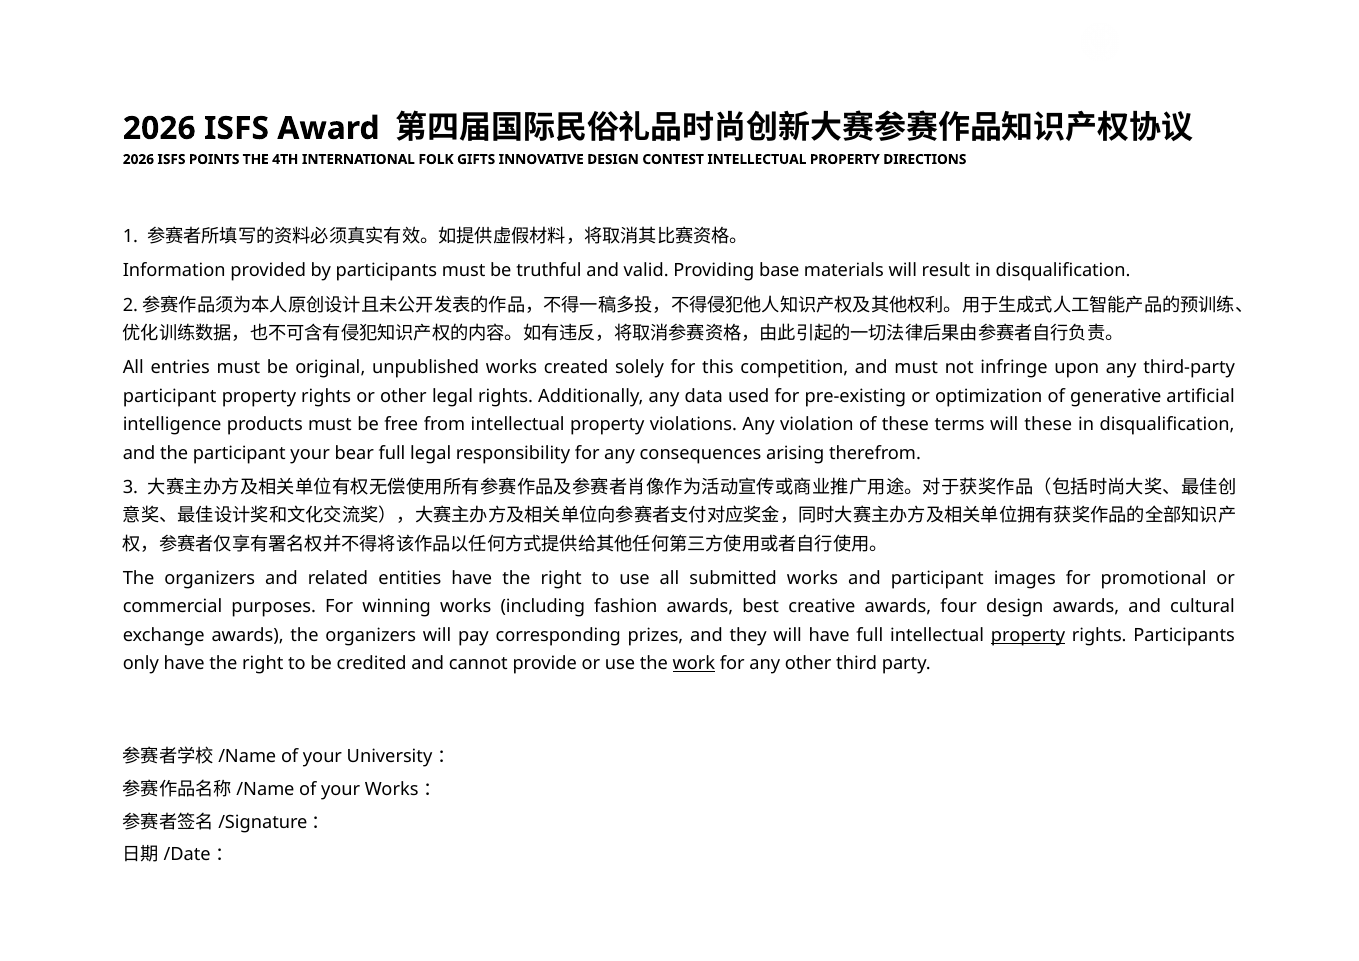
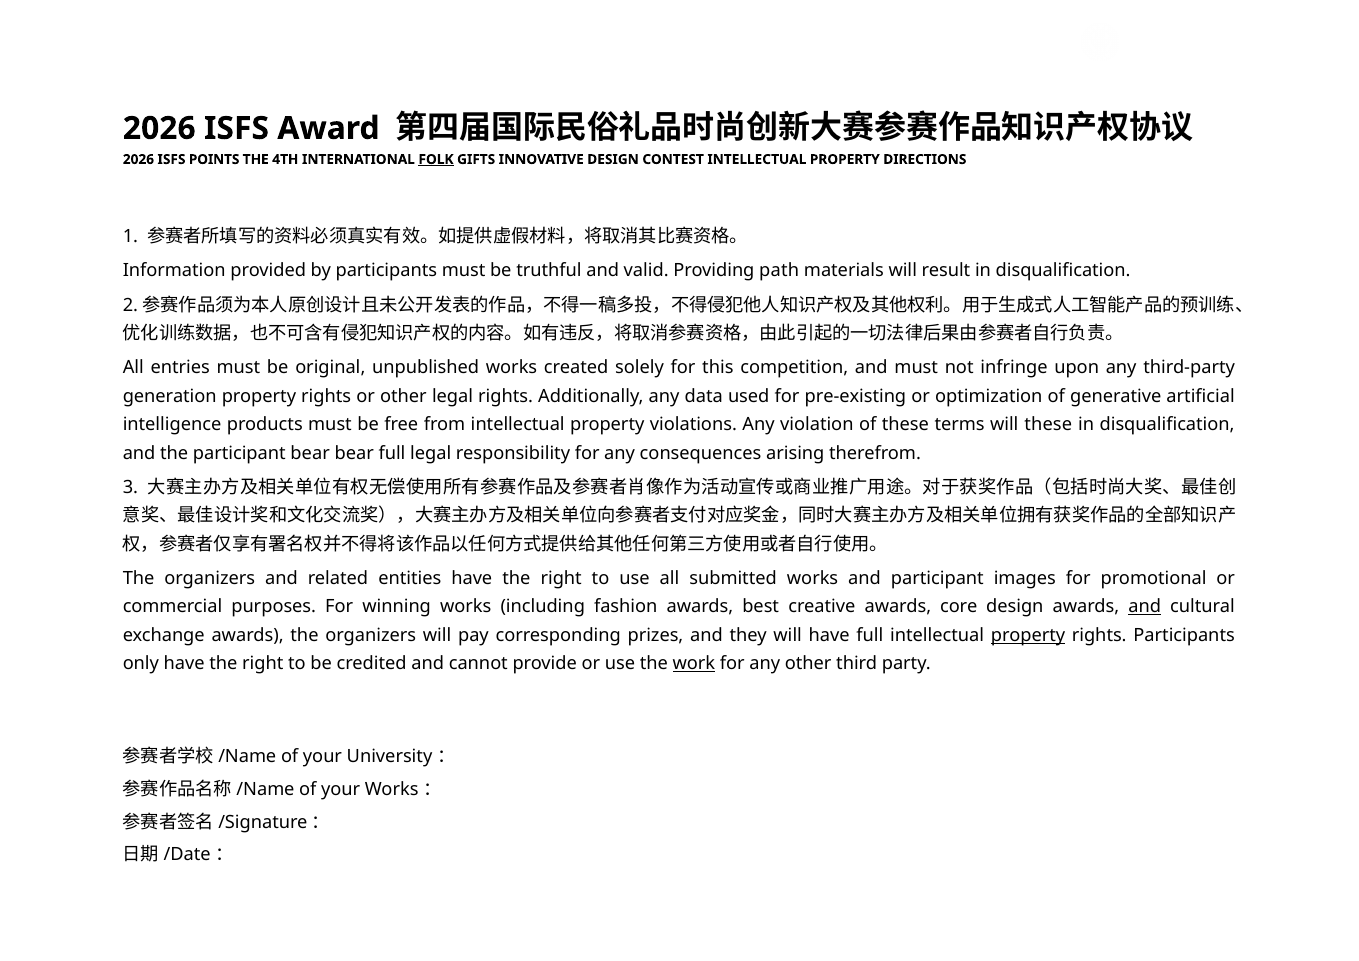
FOLK underline: none -> present
base: base -> path
participant at (170, 396): participant -> generation
participant your: your -> bear
four: four -> core
and at (1145, 607) underline: none -> present
